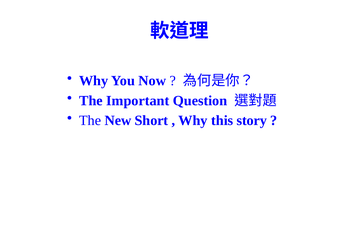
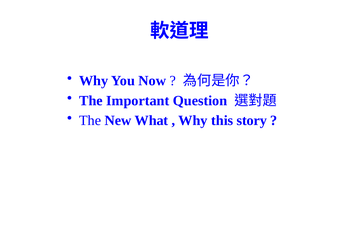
Short: Short -> What
